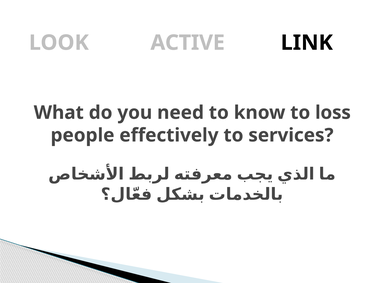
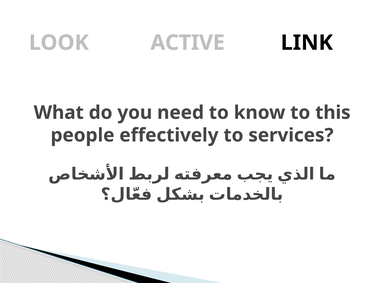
loss: loss -> this
